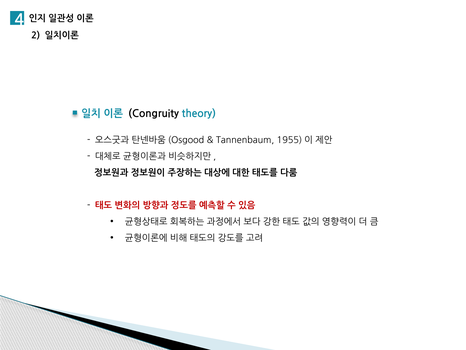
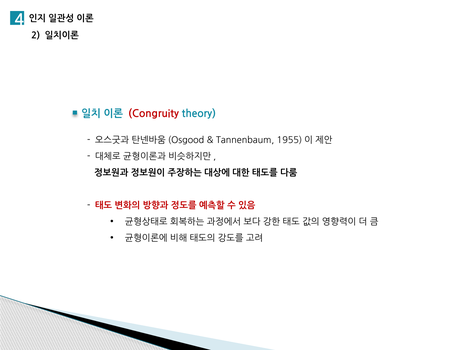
Congruity colour: black -> red
